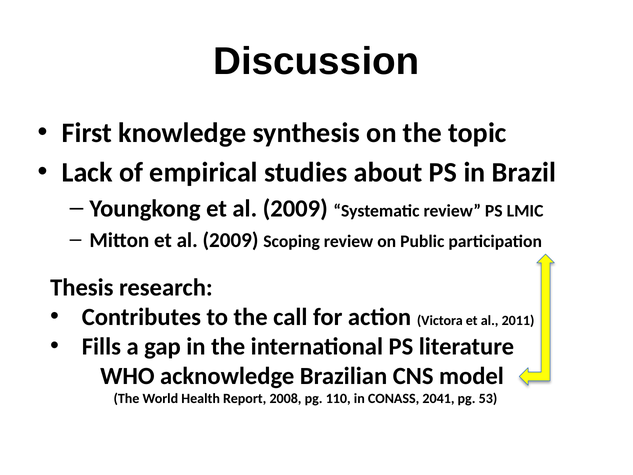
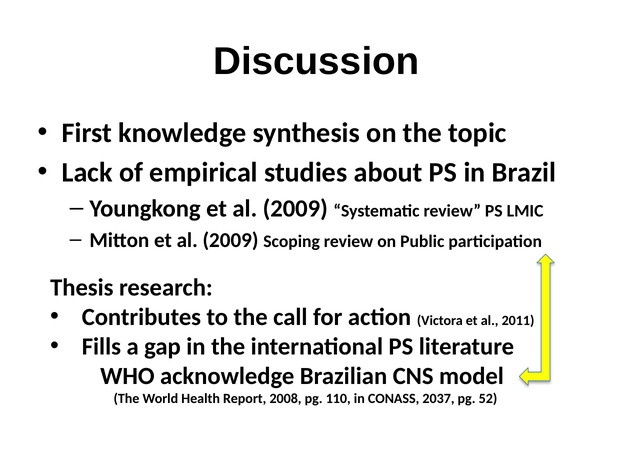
2041: 2041 -> 2037
53: 53 -> 52
